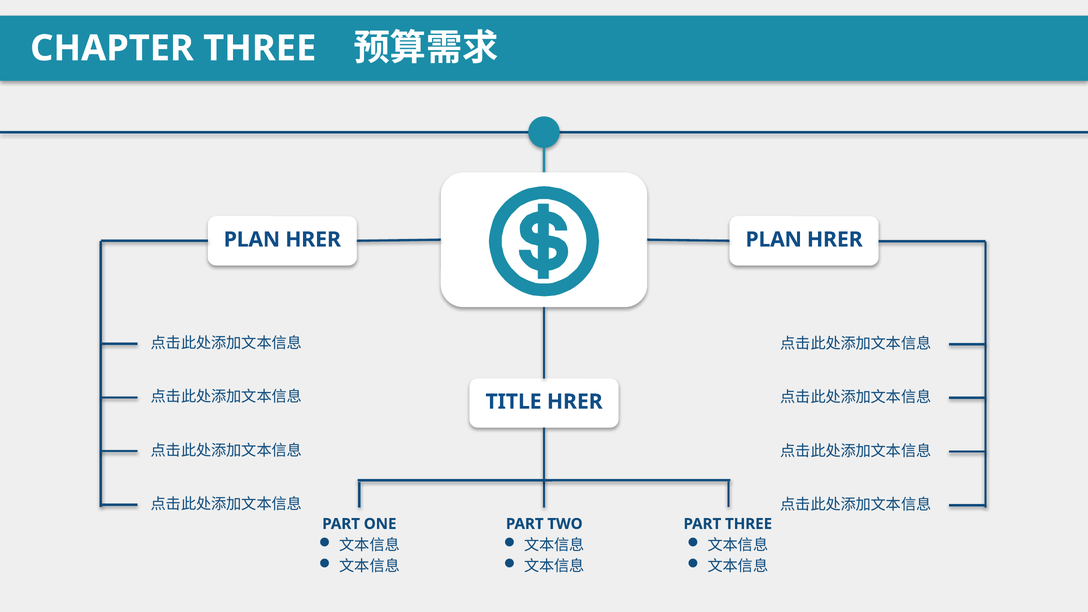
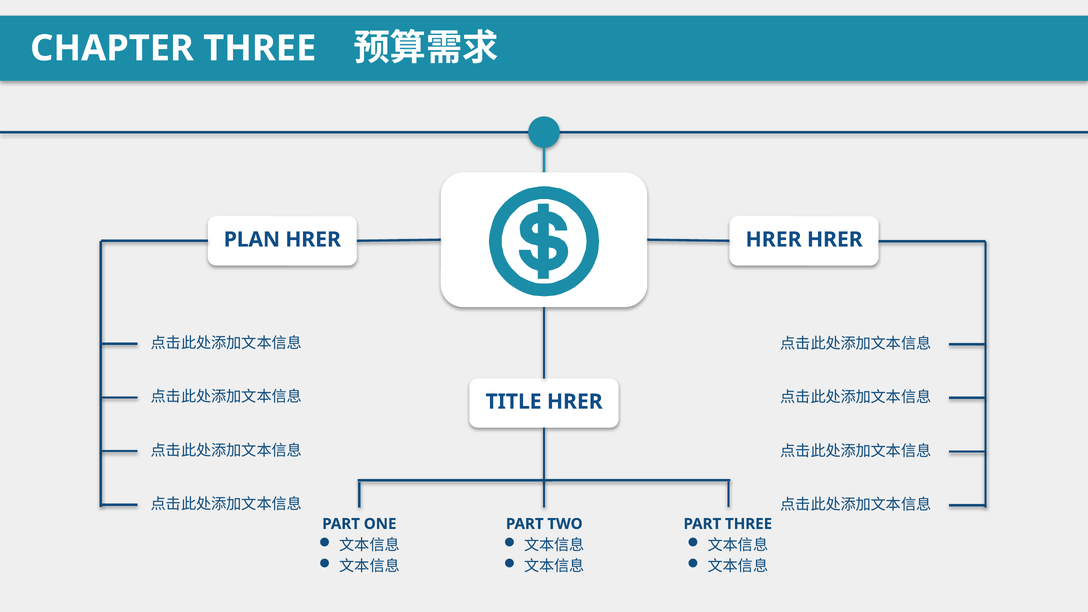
PLAN at (774, 240): PLAN -> HRER
